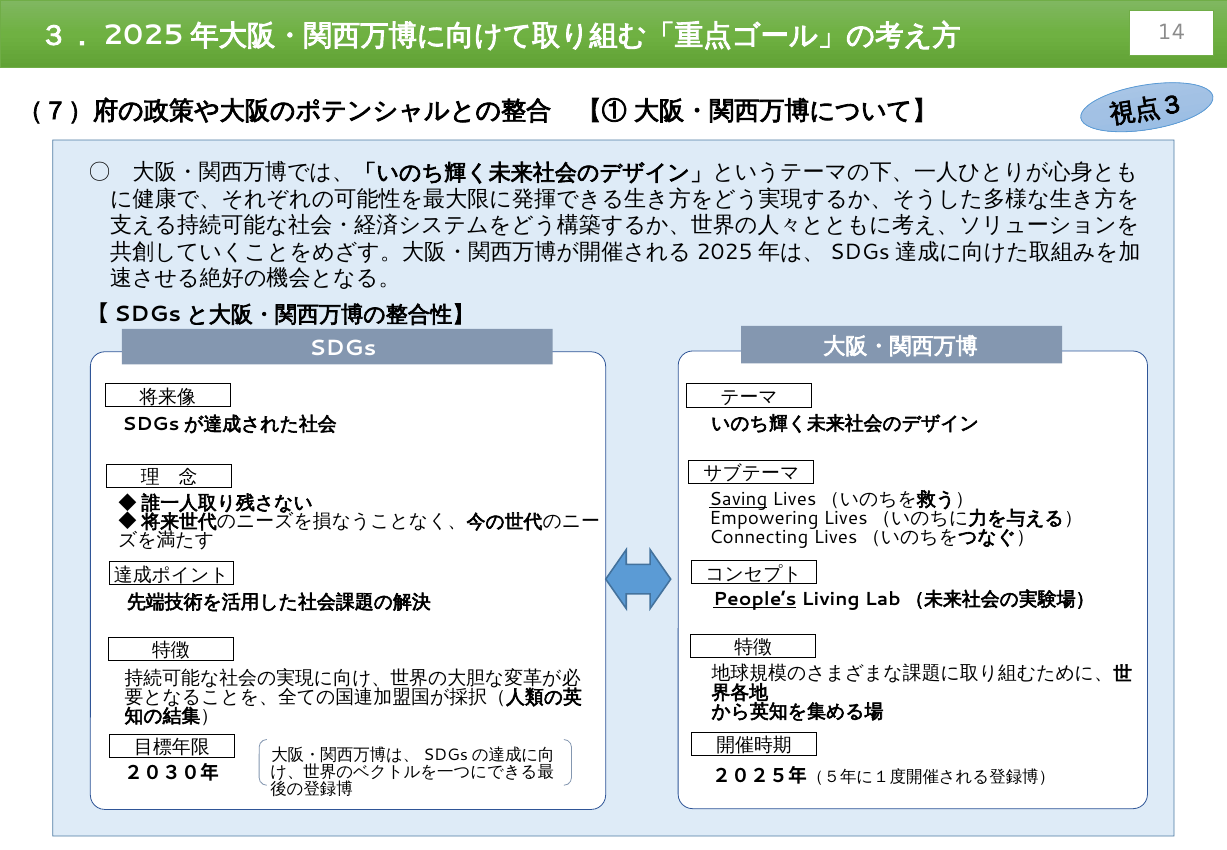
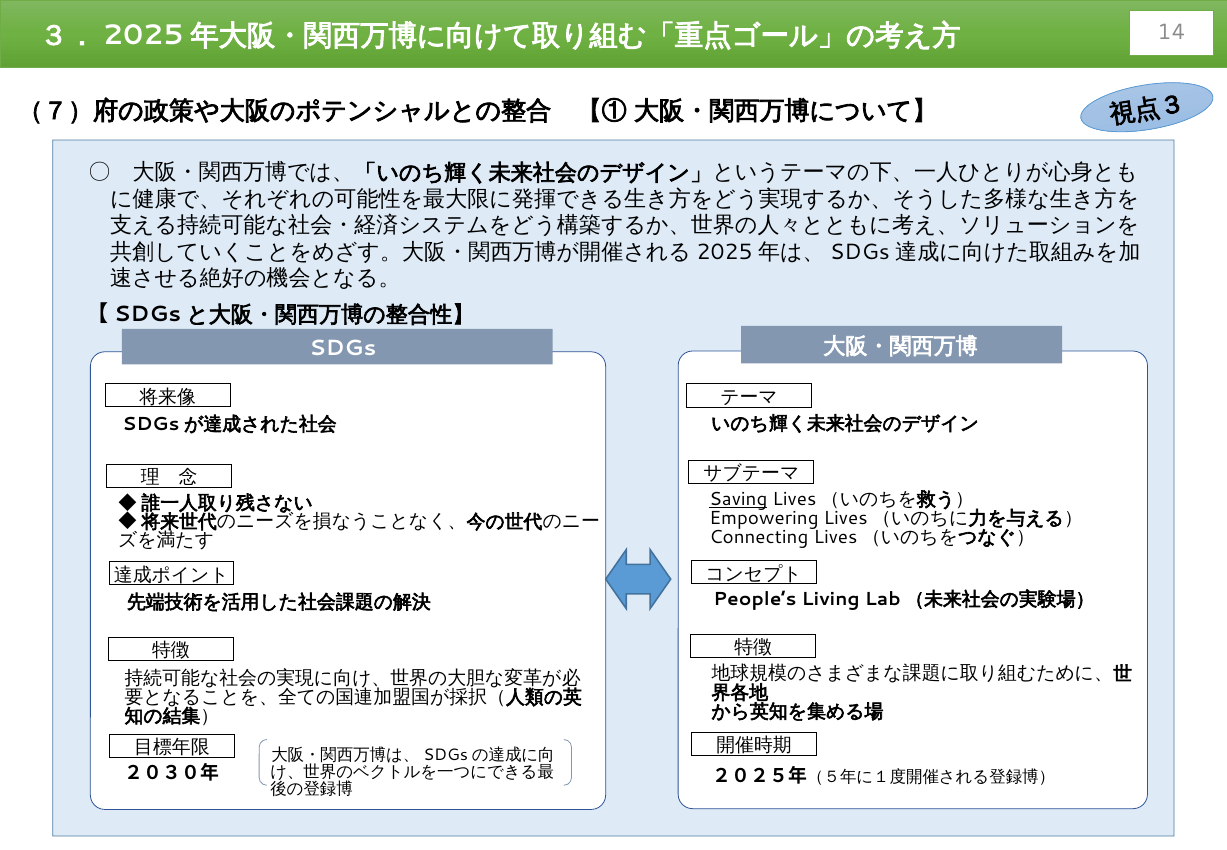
People’s underline: present -> none
